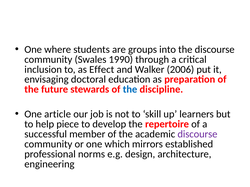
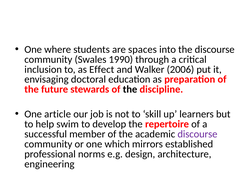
groups: groups -> spaces
the at (130, 90) colour: blue -> black
piece: piece -> swim
